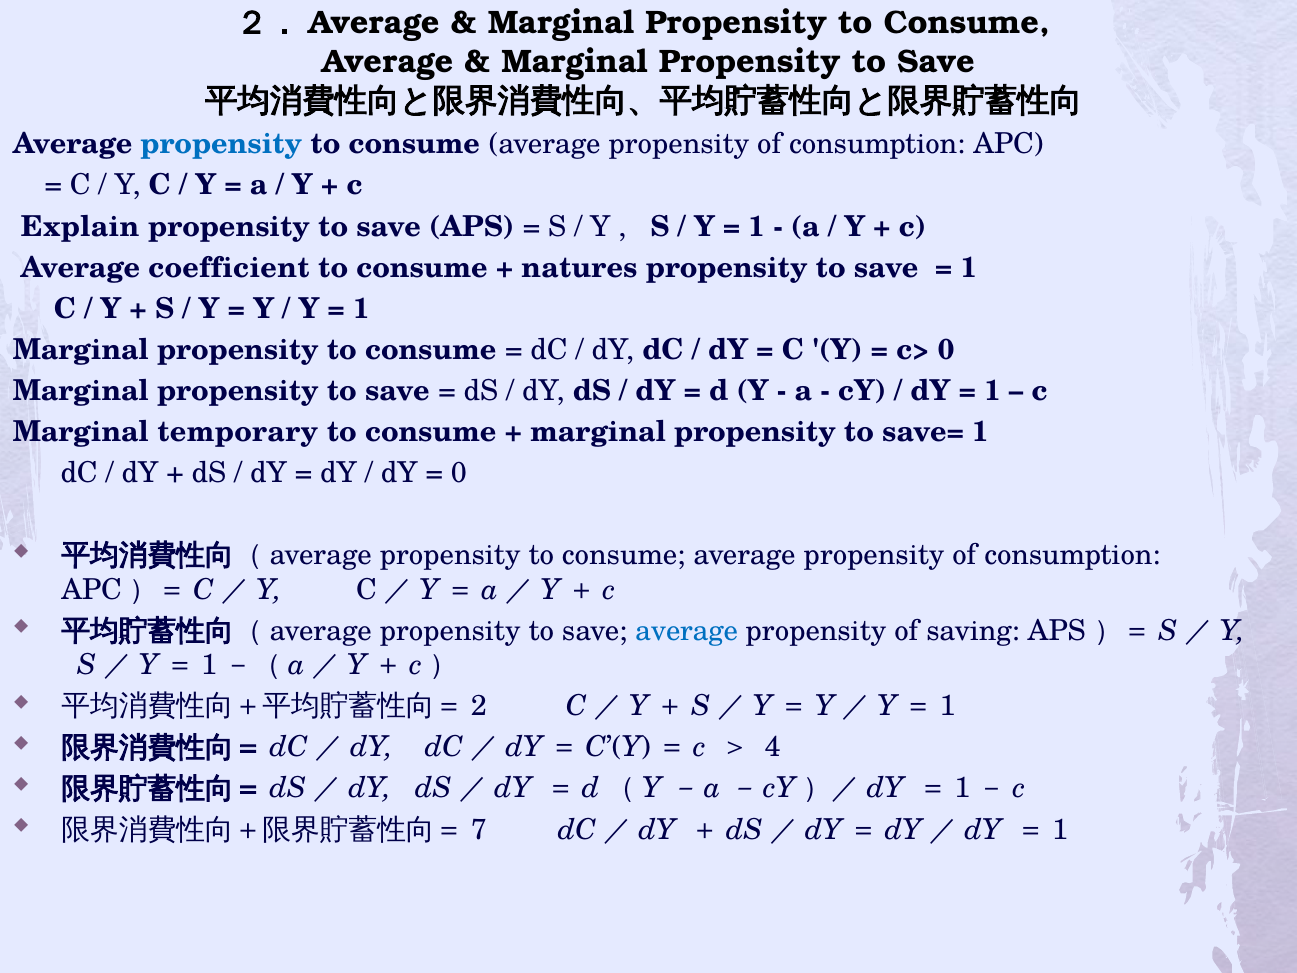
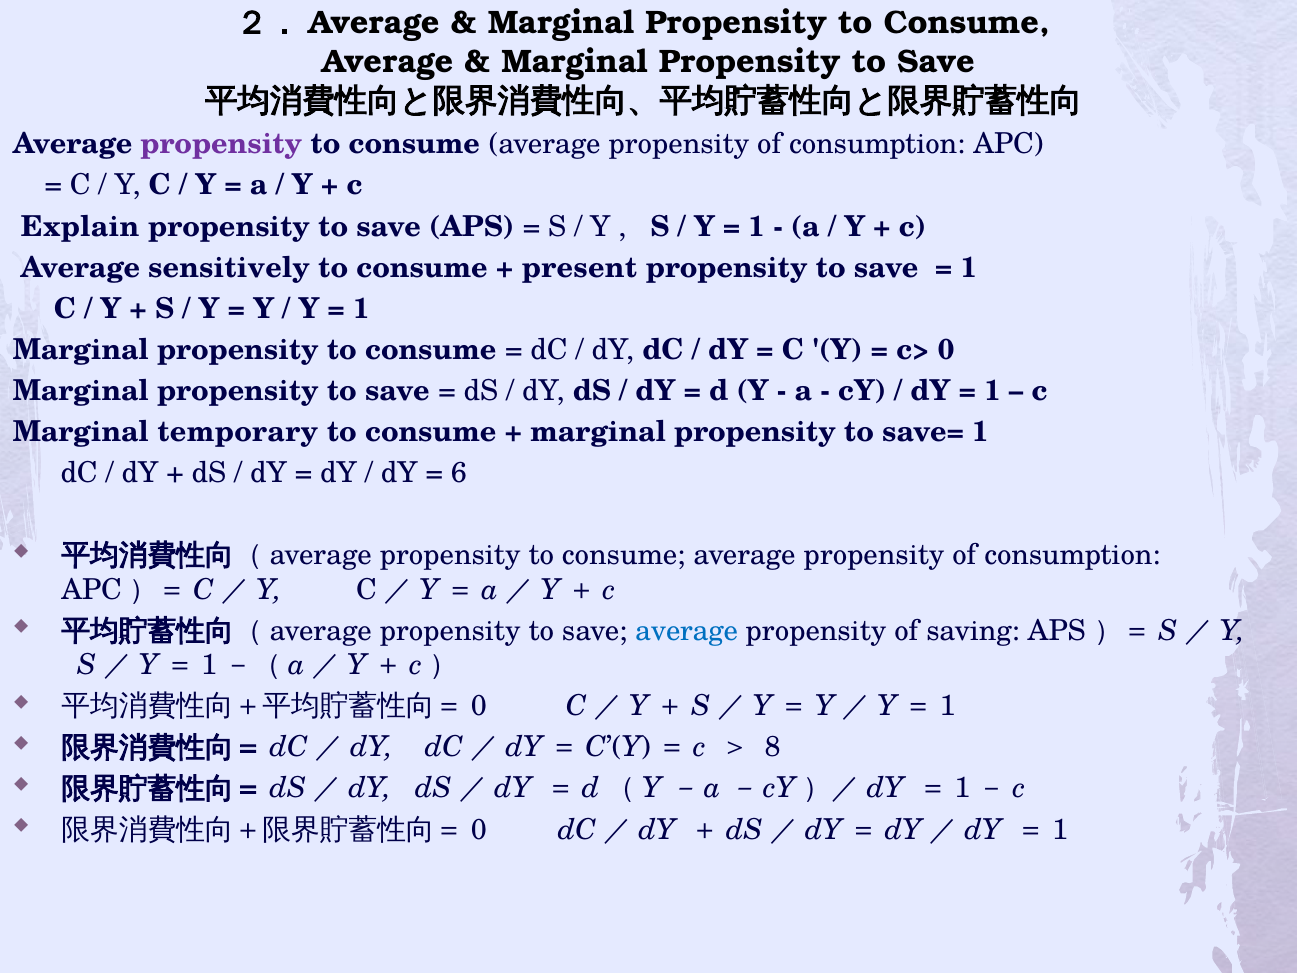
propensity at (221, 144) colour: blue -> purple
coefficient: coefficient -> sensitively
natures: natures -> present
0 at (459, 473): 0 -> 6
2 at (479, 706): 2 -> 0
4: 4 -> 8
7 at (479, 829): 7 -> 0
